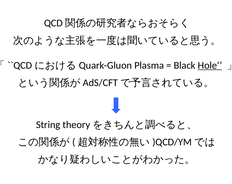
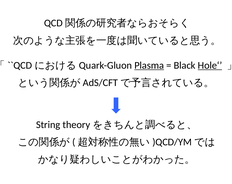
Plasma underline: none -> present
